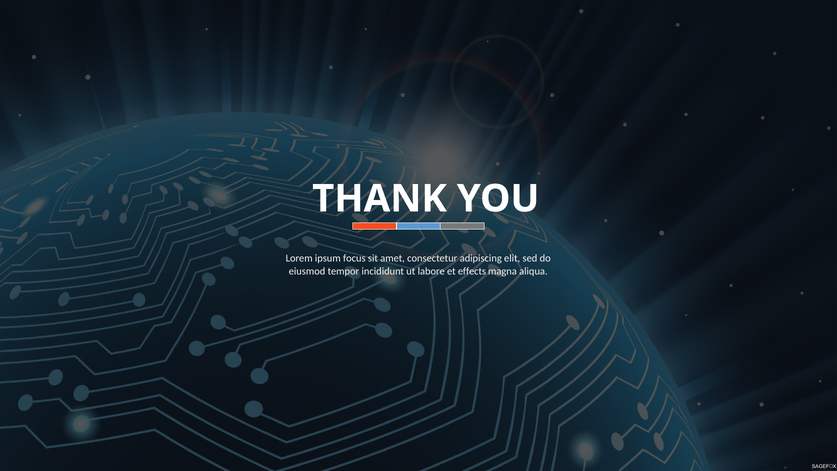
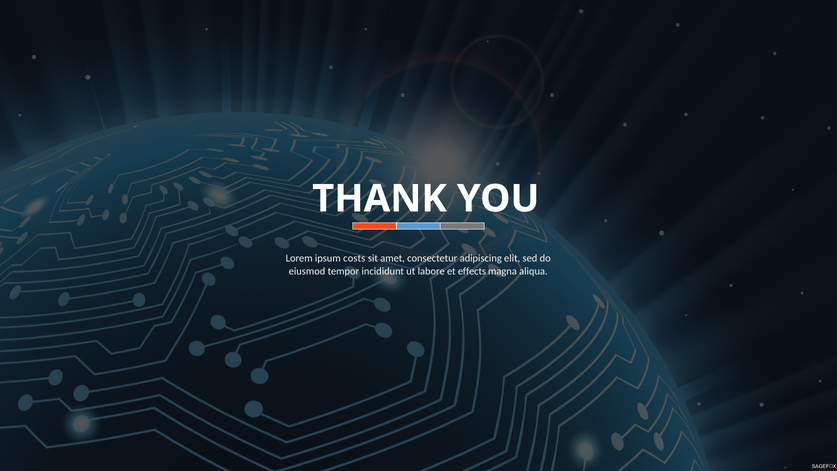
focus: focus -> costs
